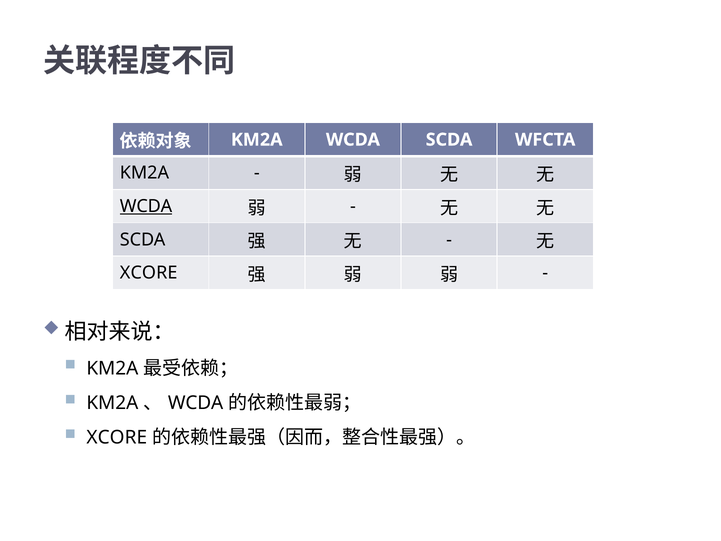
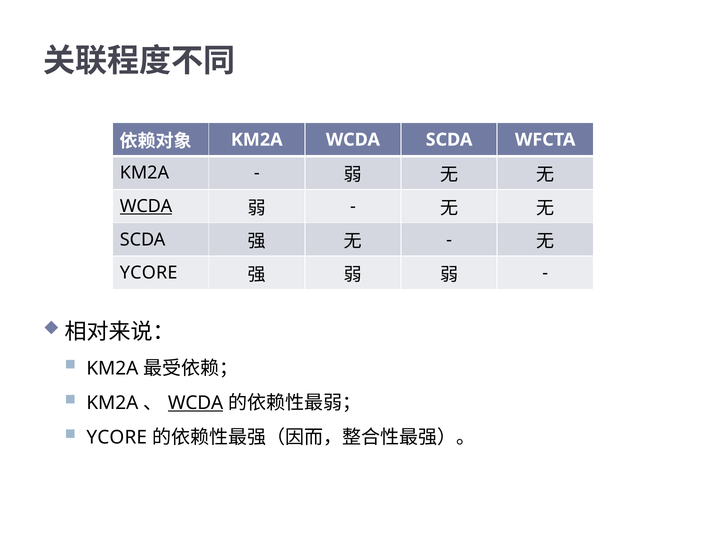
XCORE at (149, 273): XCORE -> YCORE
WCDA at (196, 403) underline: none -> present
XCORE at (117, 437): XCORE -> YCORE
